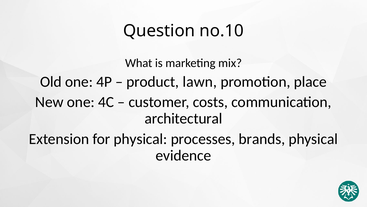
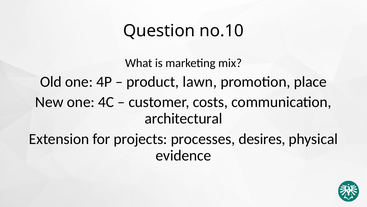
for physical: physical -> projects
brands: brands -> desires
